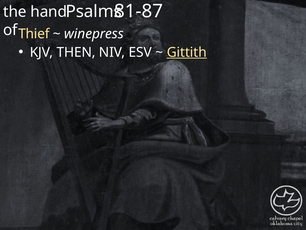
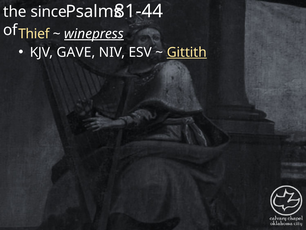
81-87: 81-87 -> 81-44
hand: hand -> since
winepress underline: none -> present
THEN: THEN -> GAVE
